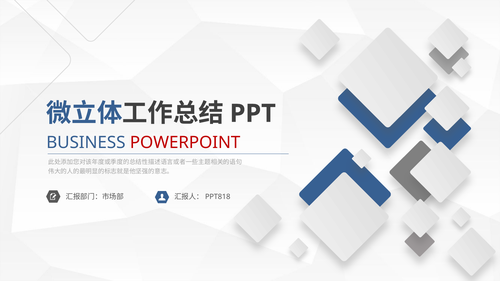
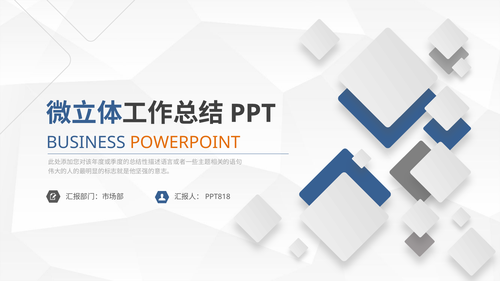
POWERPOINT colour: red -> orange
